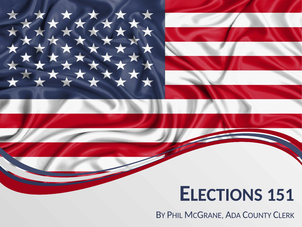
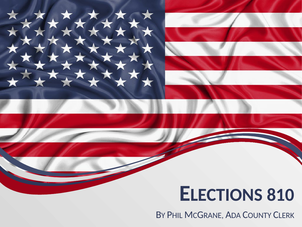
151: 151 -> 810
